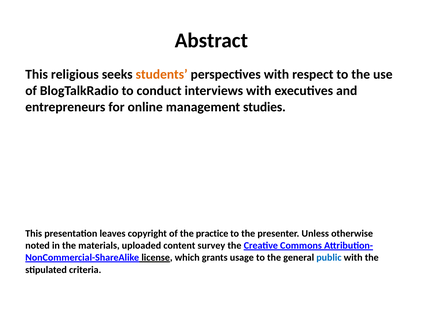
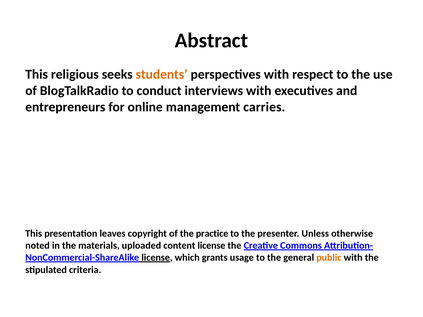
studies: studies -> carries
content survey: survey -> license
public colour: blue -> orange
